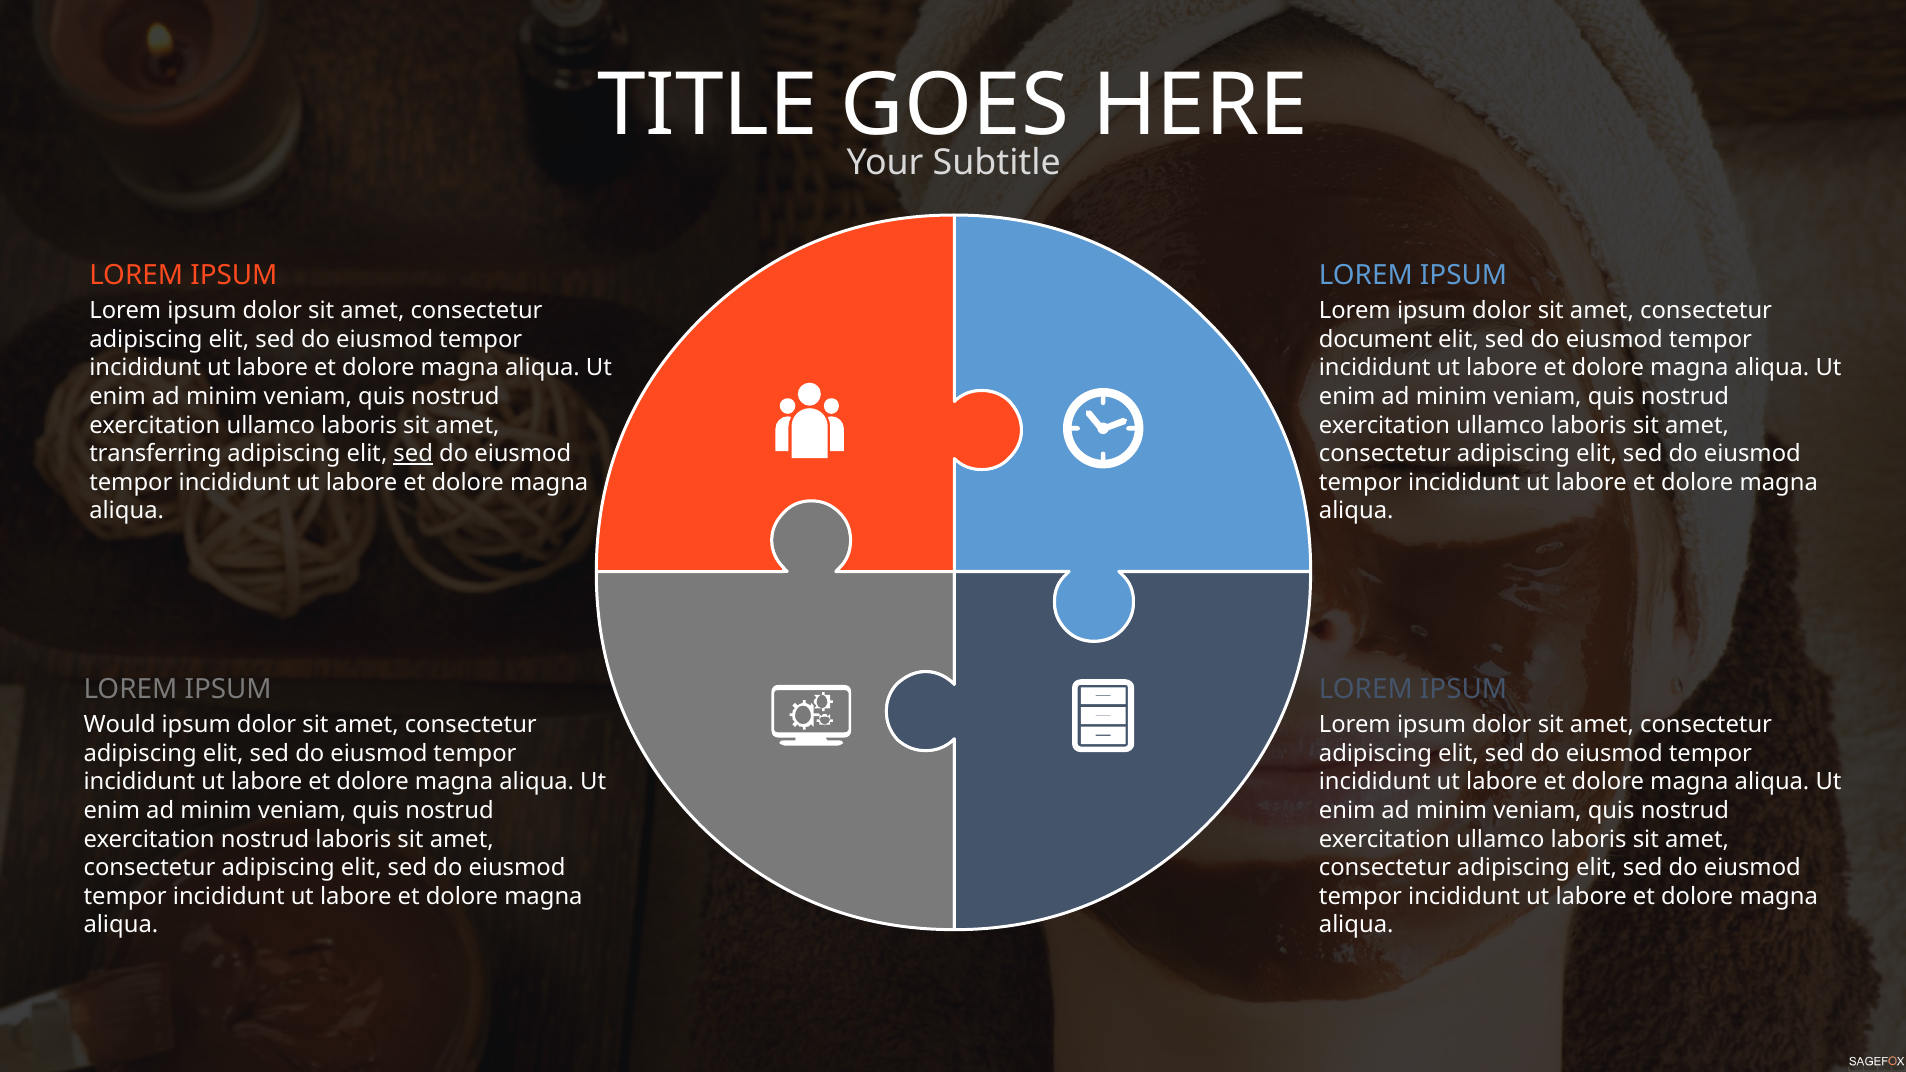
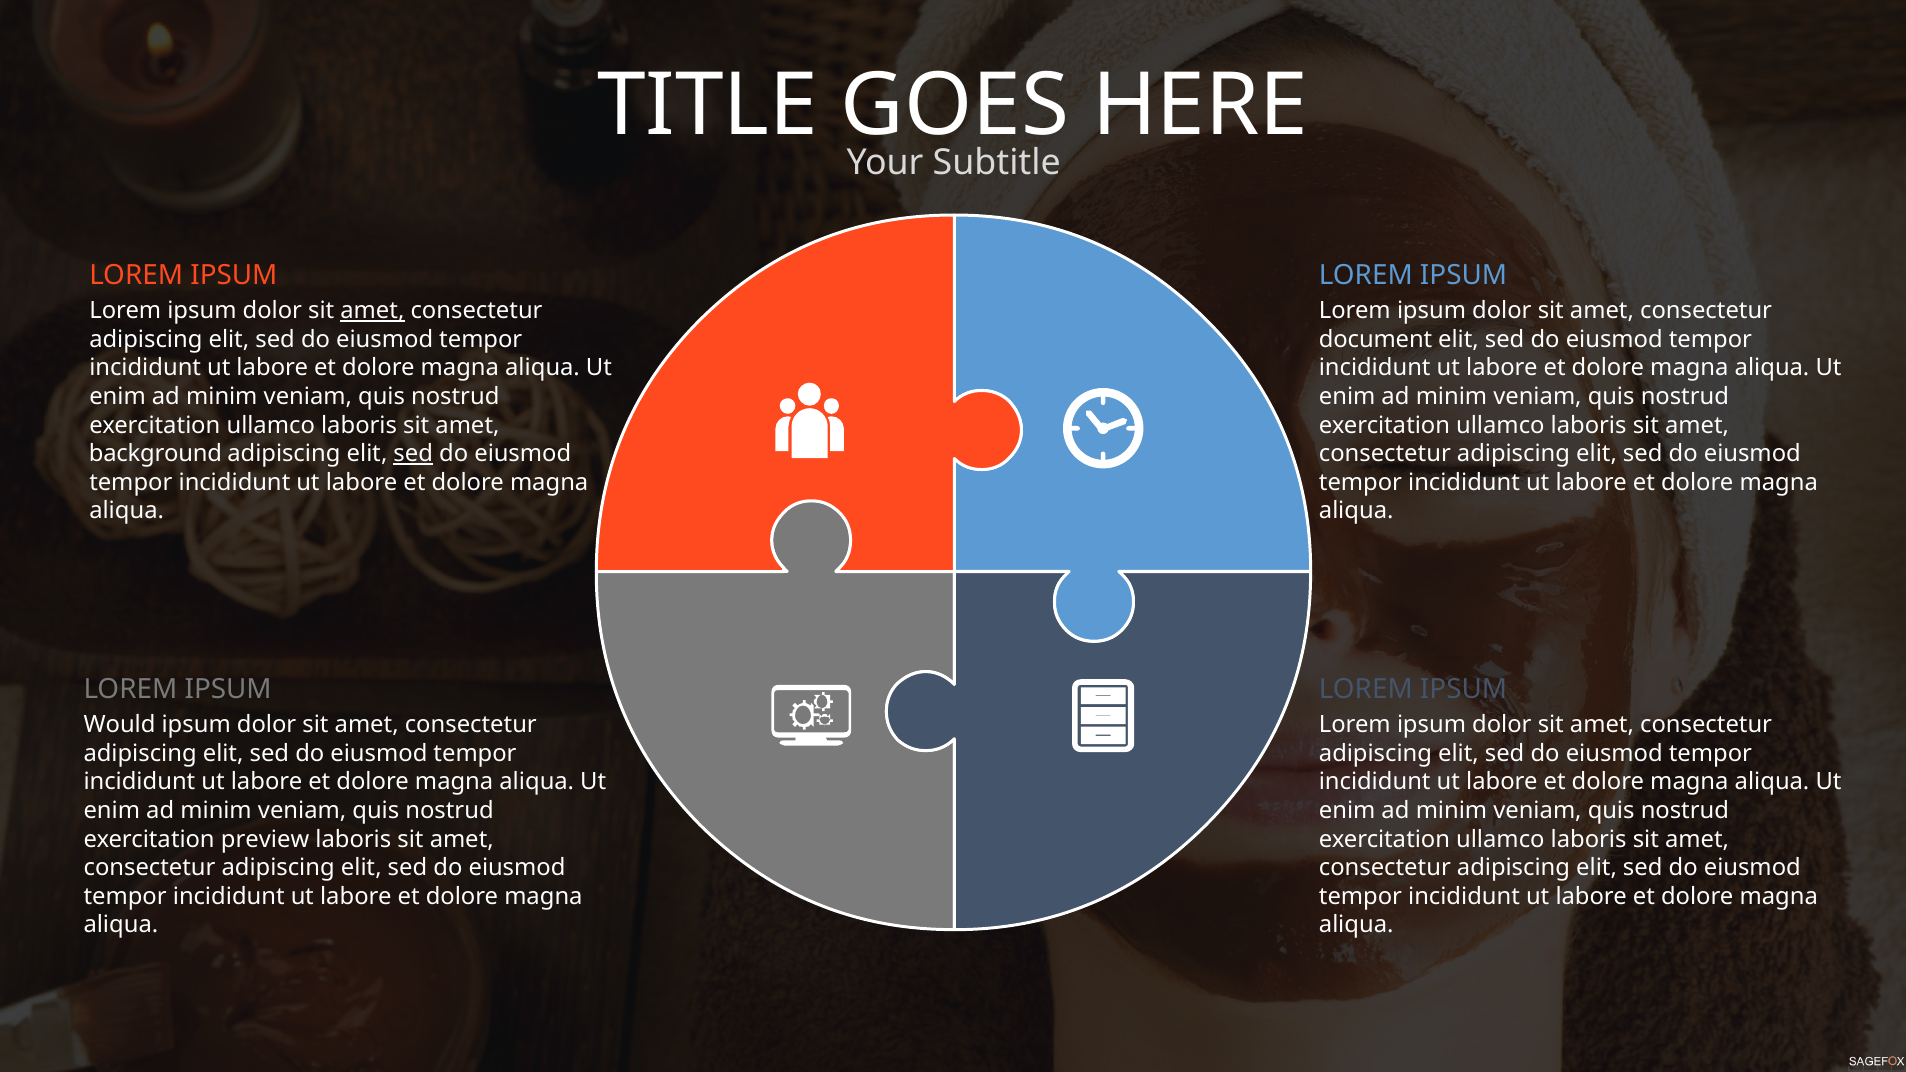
amet at (372, 311) underline: none -> present
transferring: transferring -> background
exercitation nostrud: nostrud -> preview
